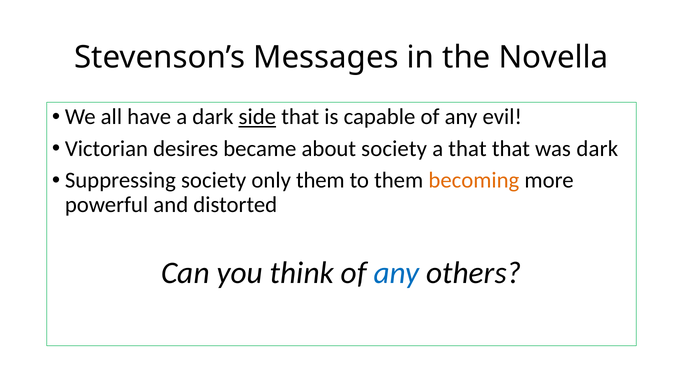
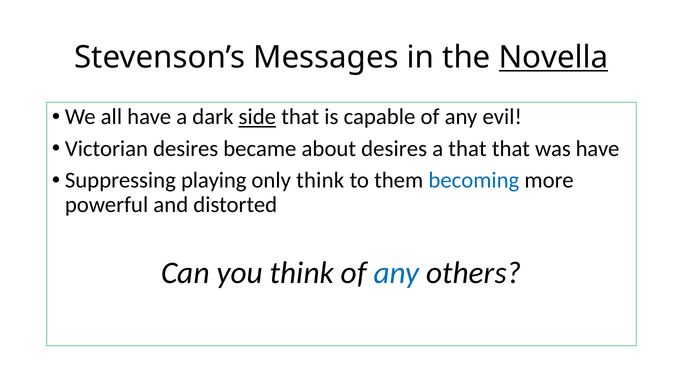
Novella underline: none -> present
about society: society -> desires
was dark: dark -> have
Suppressing society: society -> playing
only them: them -> think
becoming colour: orange -> blue
